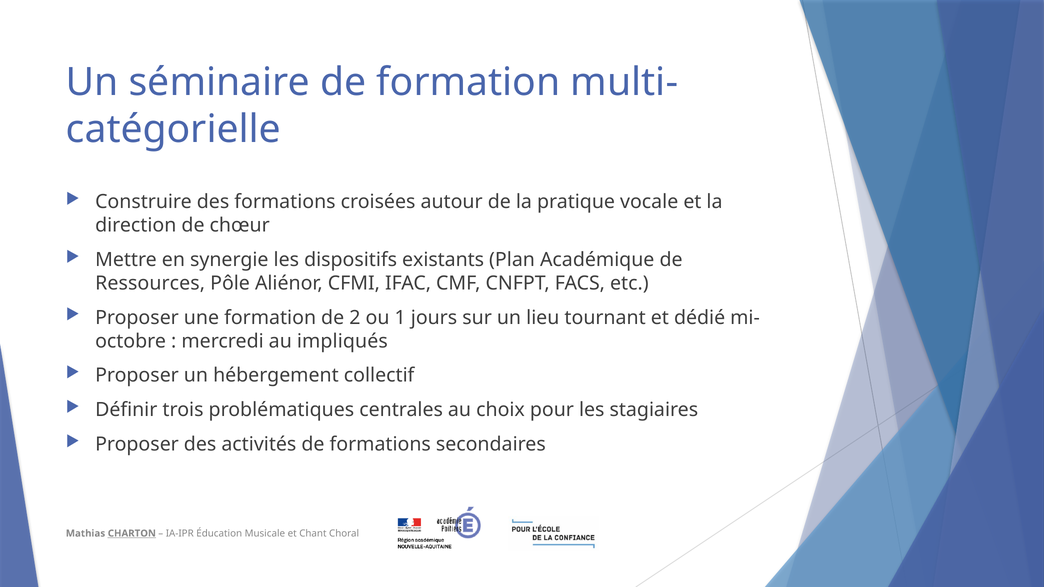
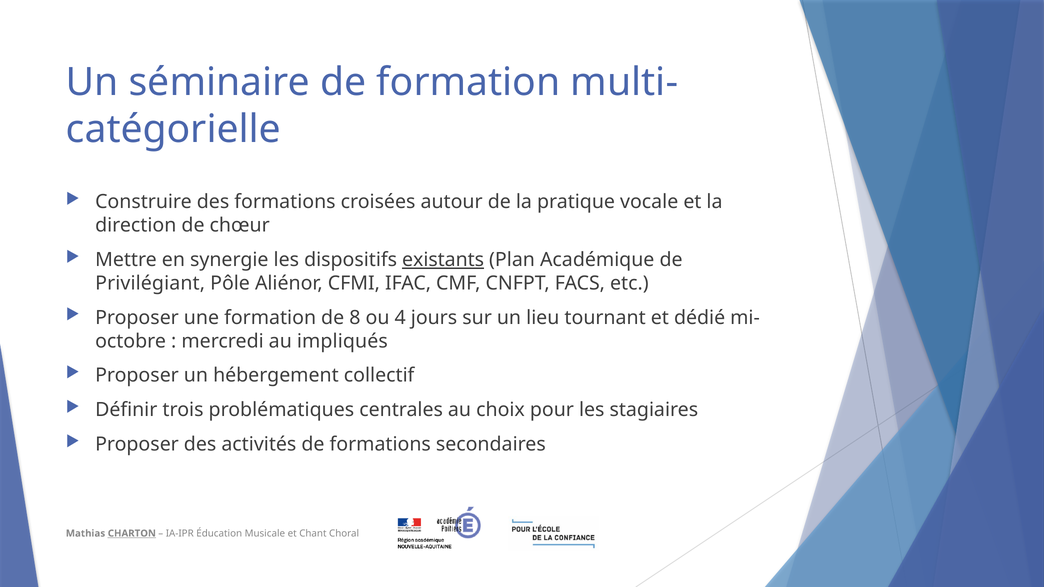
existants underline: none -> present
Ressources: Ressources -> Privilégiant
2: 2 -> 8
1: 1 -> 4
